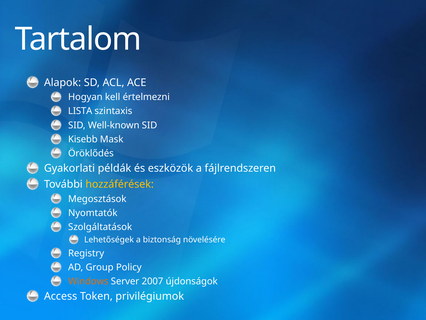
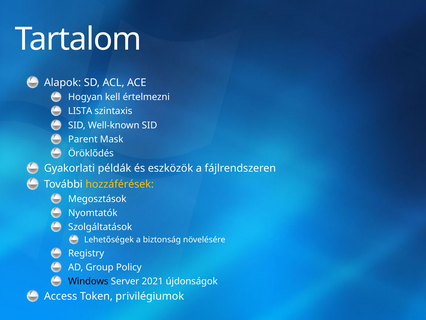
Kisebb: Kisebb -> Parent
Windows colour: orange -> black
2007: 2007 -> 2021
